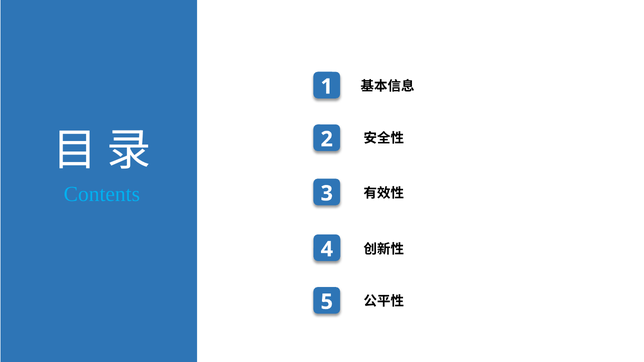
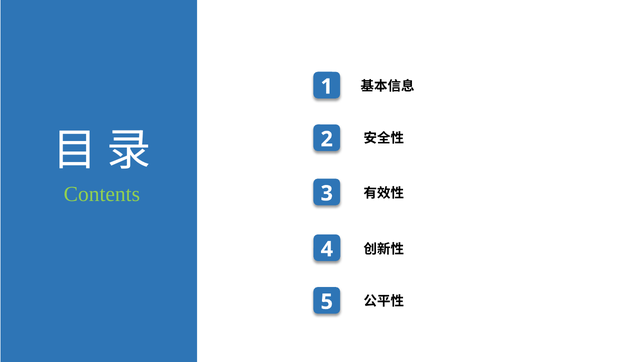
Contents colour: light blue -> light green
